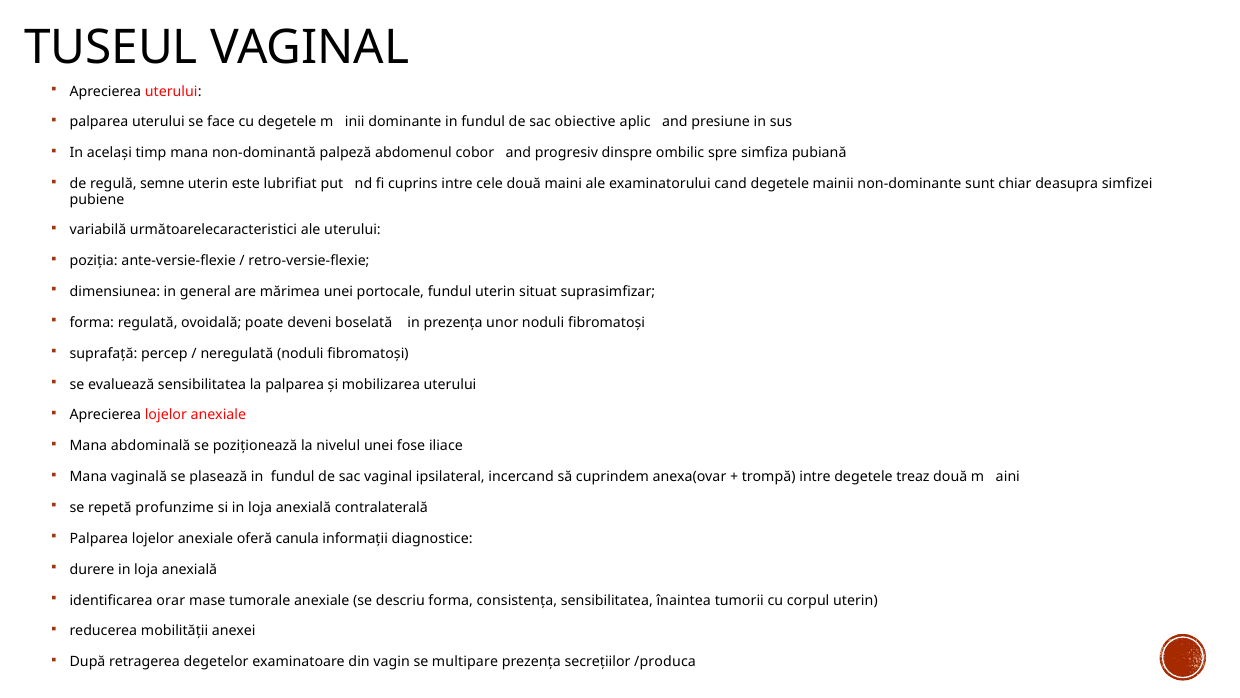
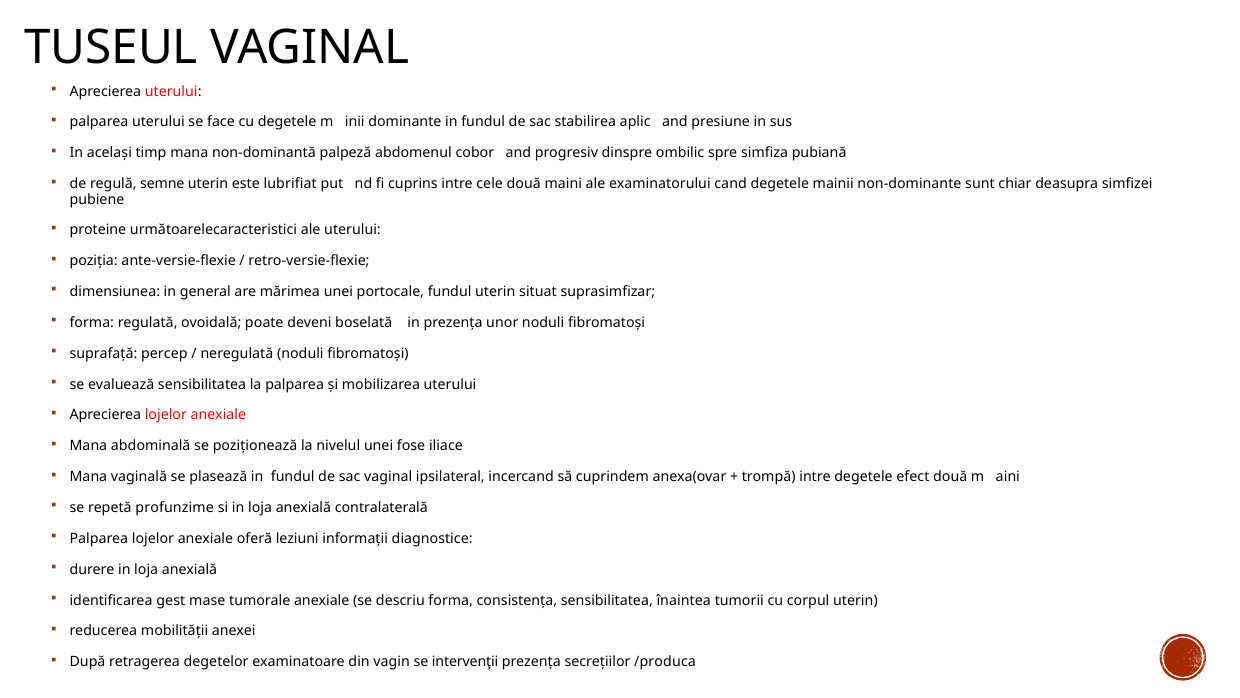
obiective: obiective -> stabilirea
variabilă: variabilă -> proteine
treaz: treaz -> efect
canula: canula -> leziuni
orar: orar -> gest
multipare: multipare -> intervenţii
